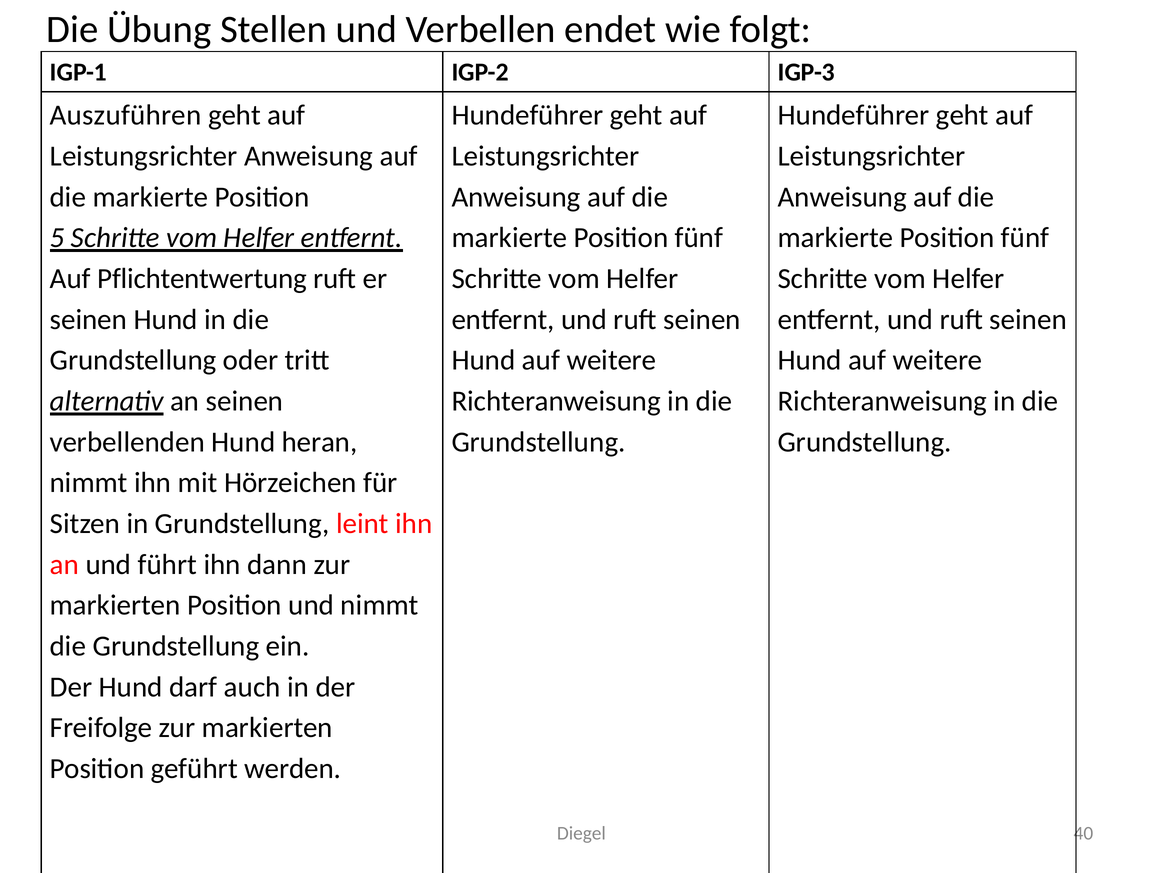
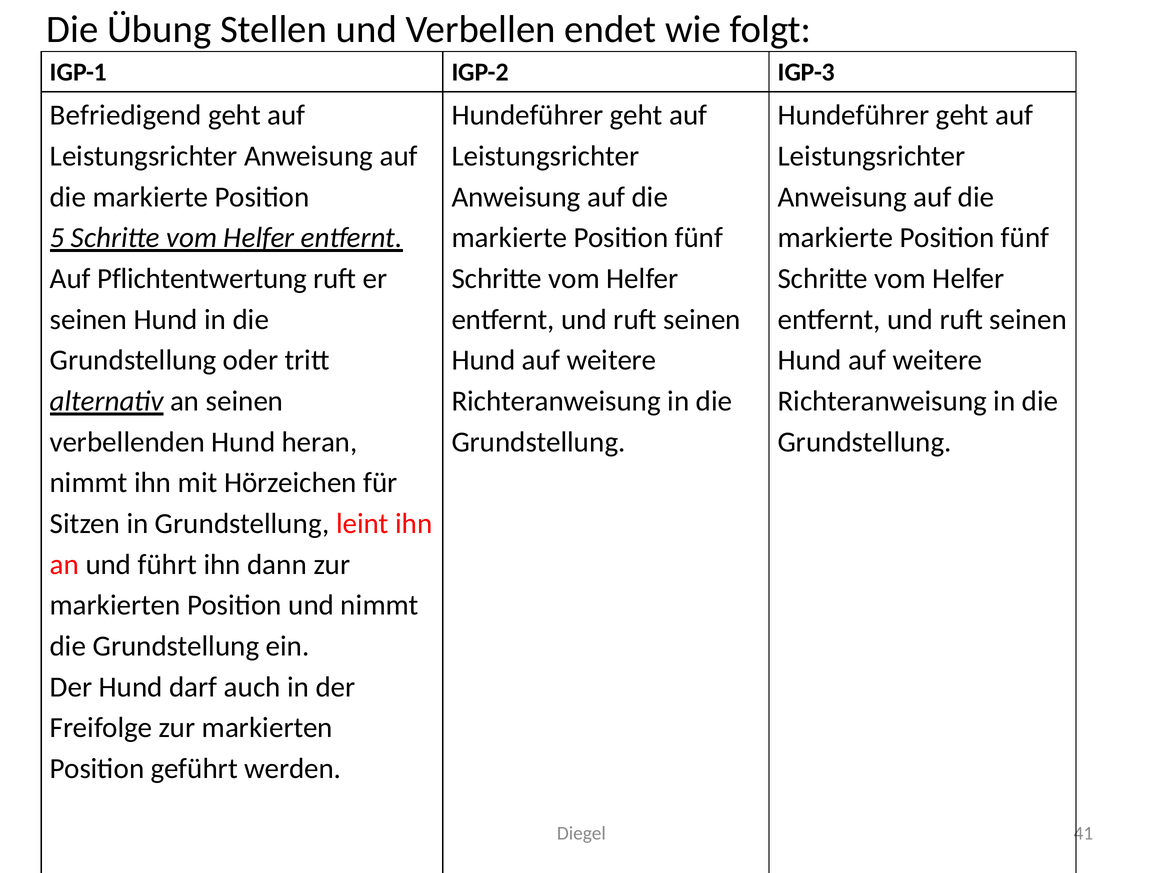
Auszuführen: Auszuführen -> Befriedigend
40: 40 -> 41
